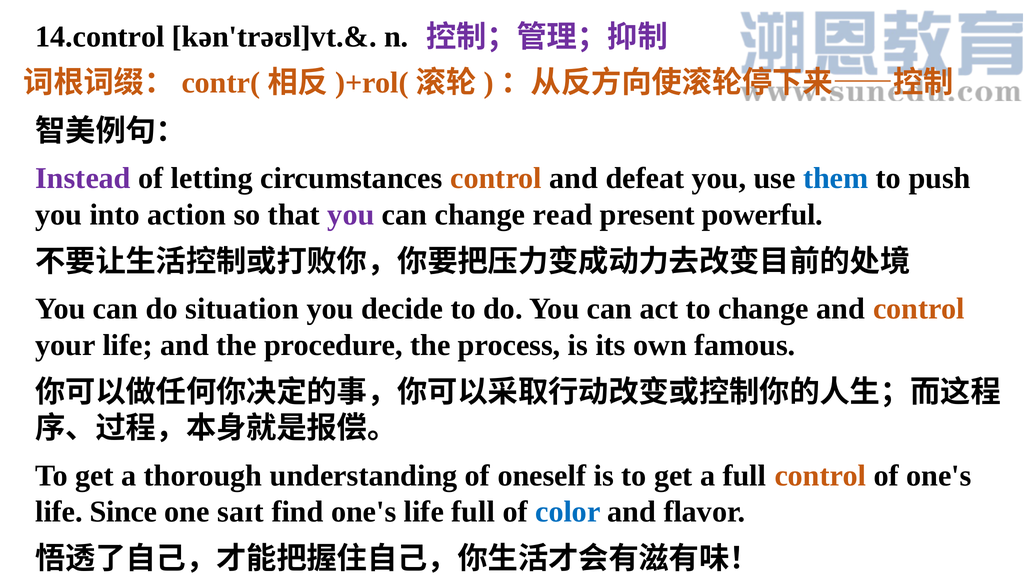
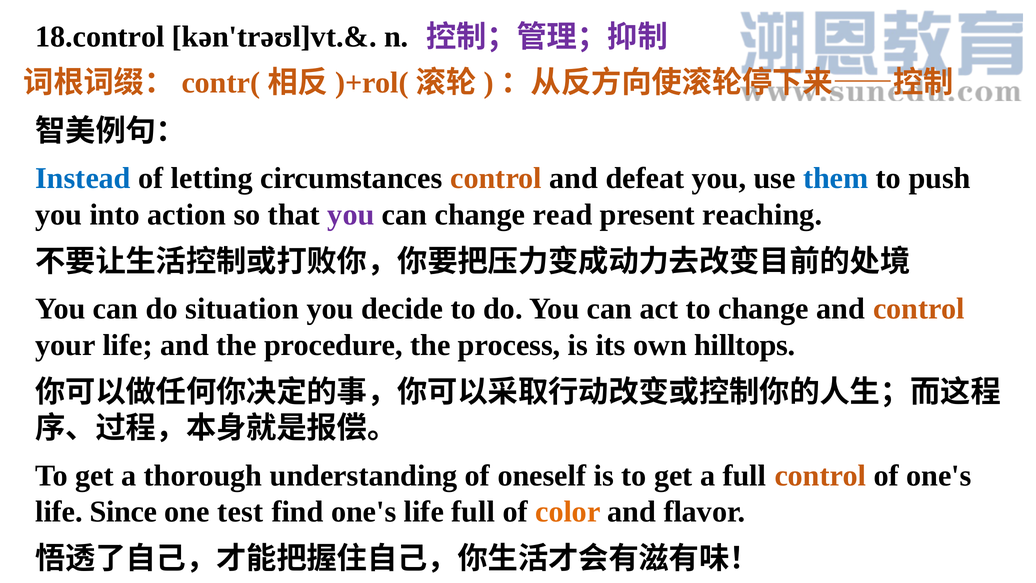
14.control: 14.control -> 18.control
Instead colour: purple -> blue
powerful: powerful -> reaching
famous: famous -> hilltops
saɪt: saɪt -> test
color colour: blue -> orange
